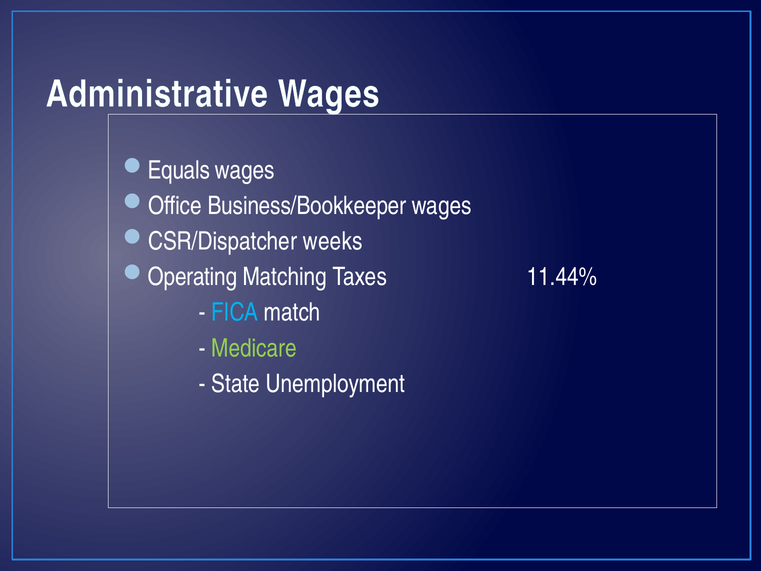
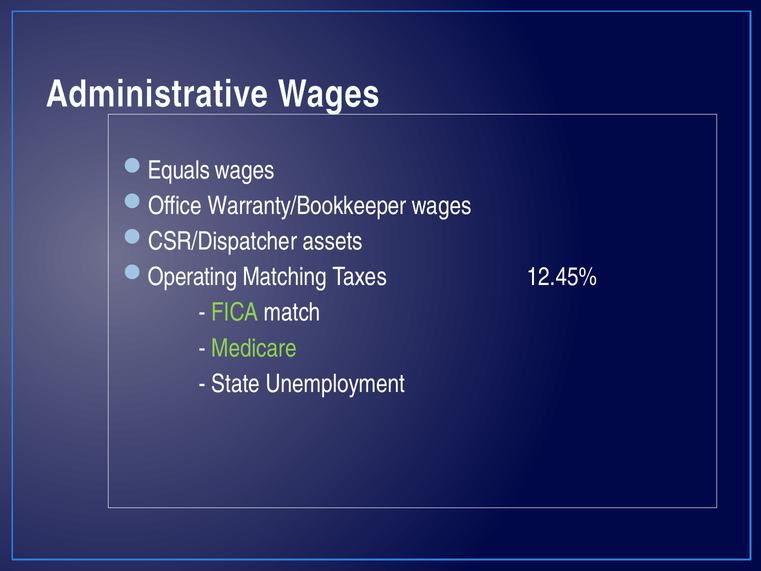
Business/Bookkeeper: Business/Bookkeeper -> Warranty/Bookkeeper
weeks: weeks -> assets
11.44%: 11.44% -> 12.45%
FICA colour: light blue -> light green
